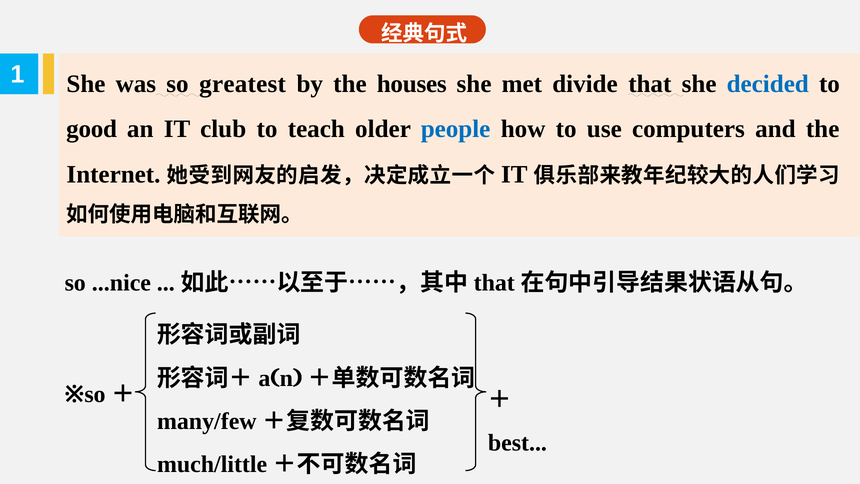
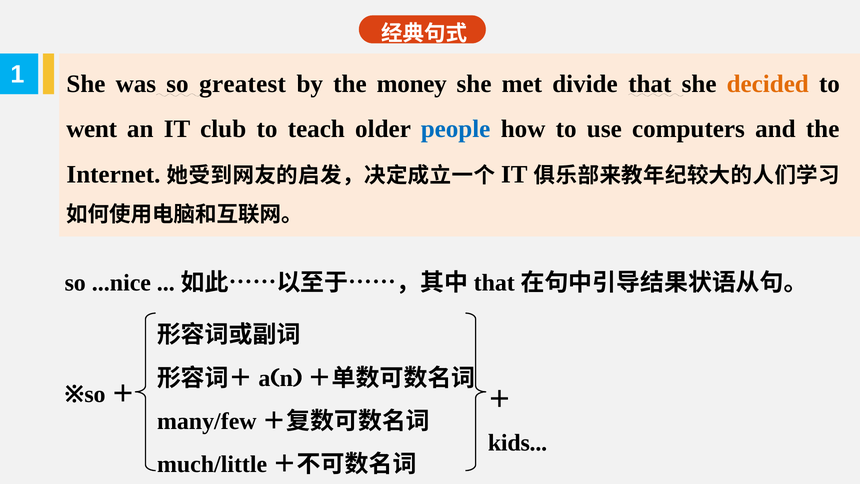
houses: houses -> money
decided colour: blue -> orange
good: good -> went
best: best -> kids
